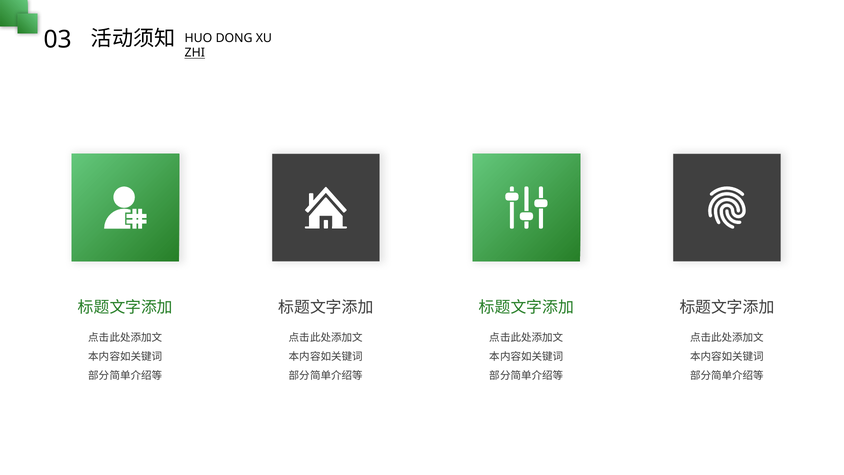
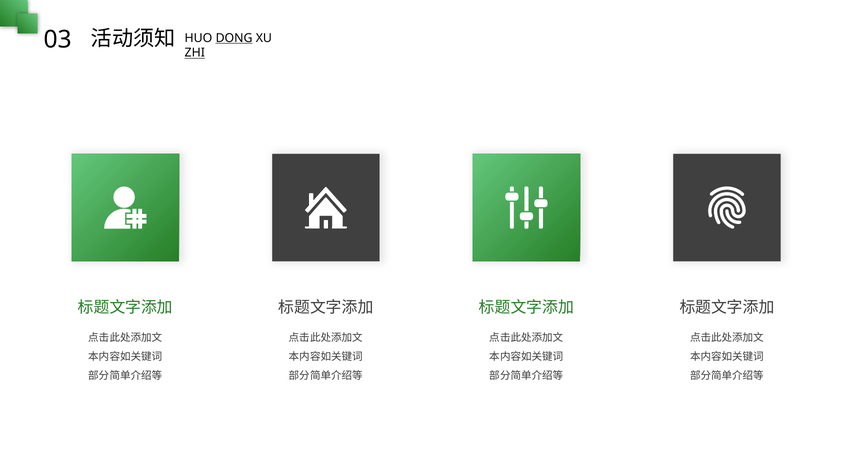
DONG underline: none -> present
